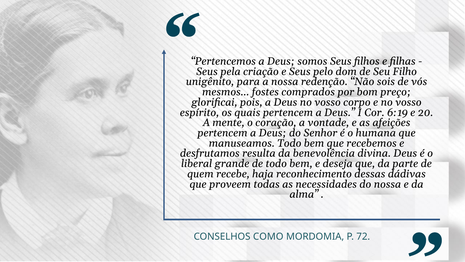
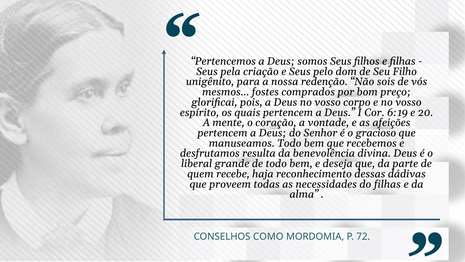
humana: humana -> gracioso
do nossa: nossa -> filhas
